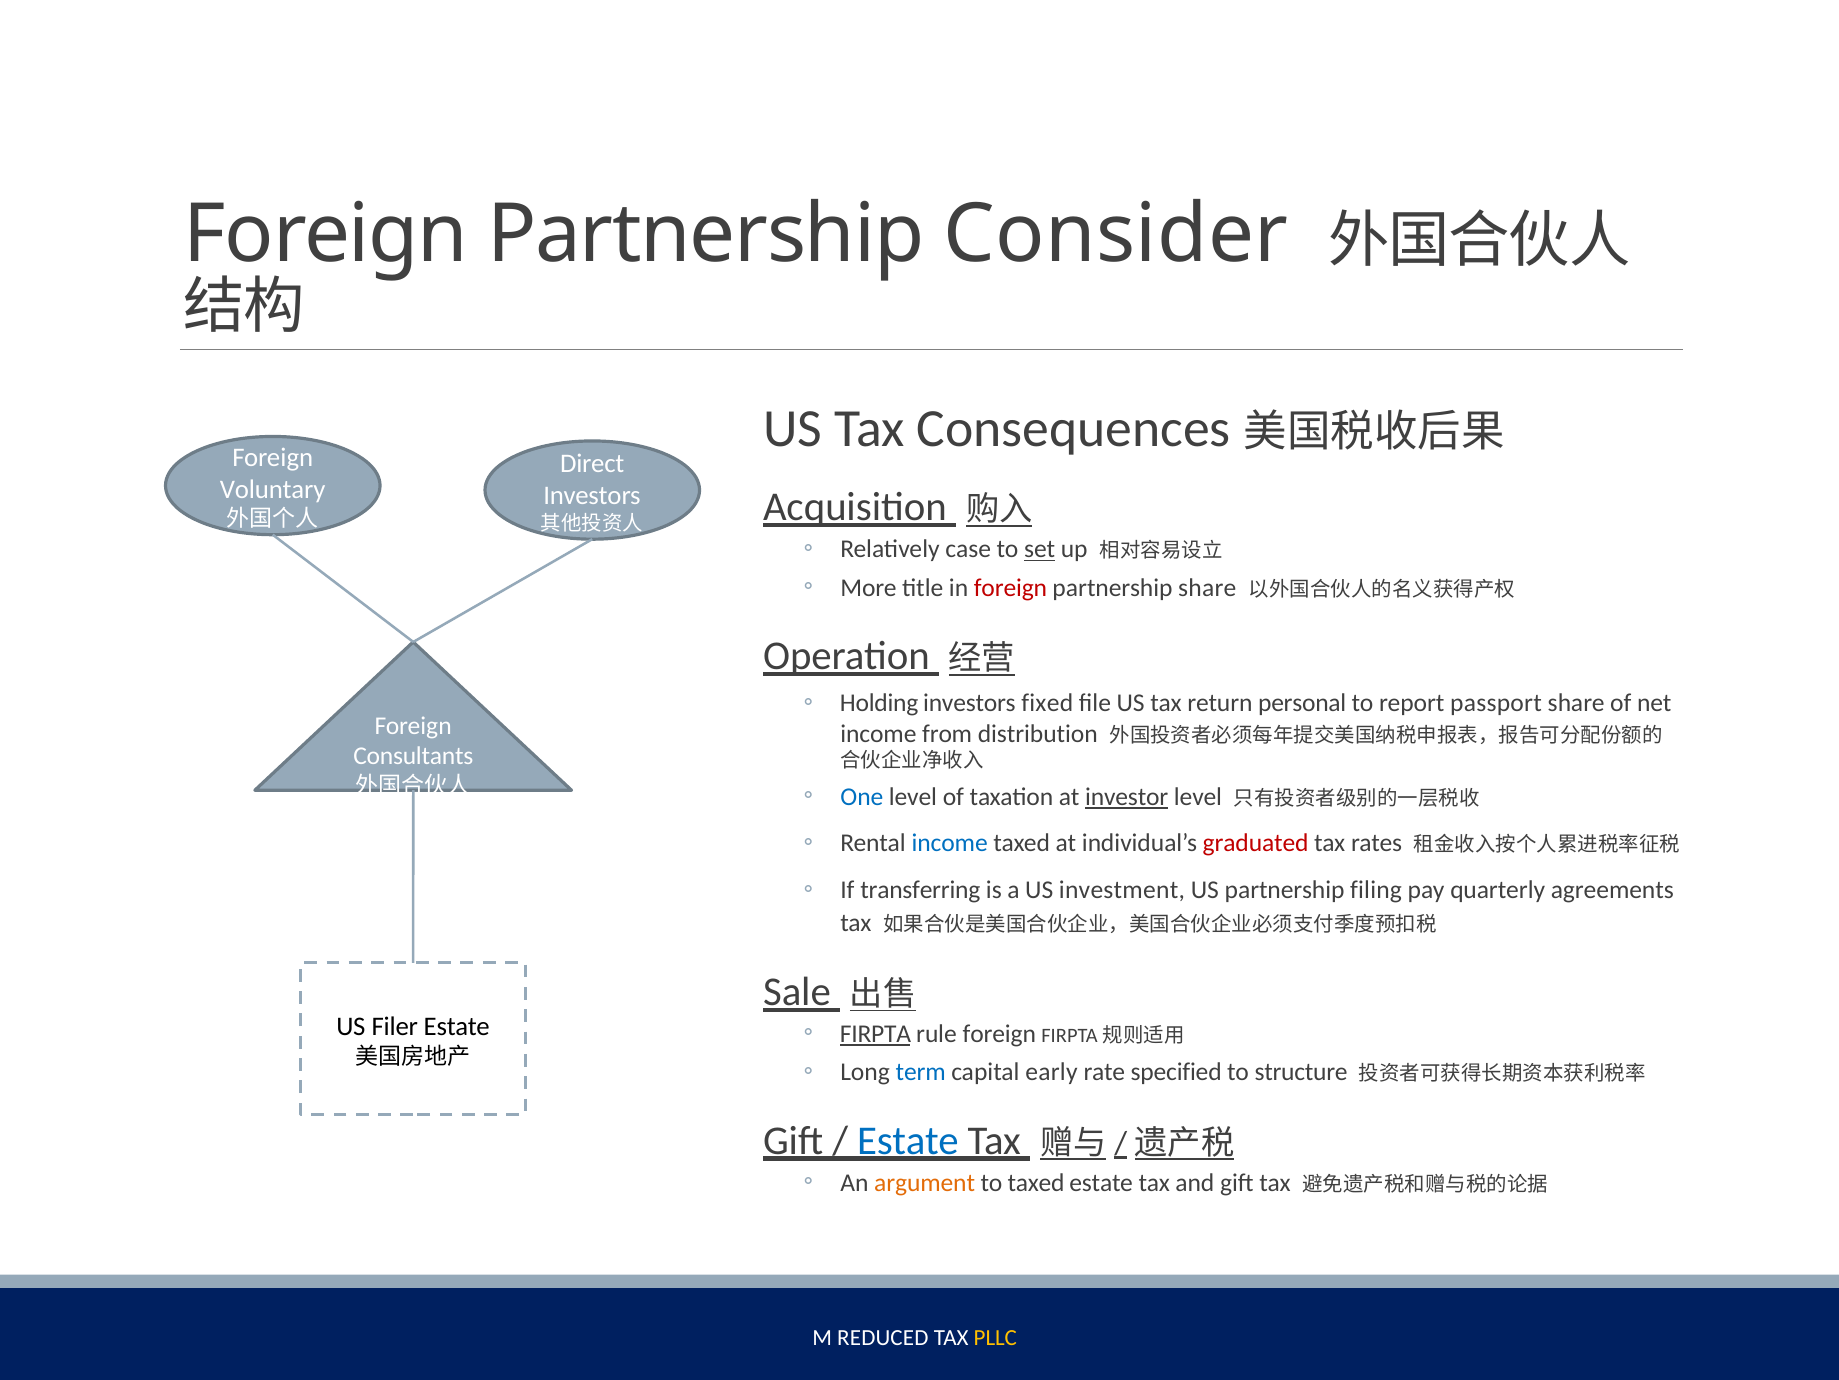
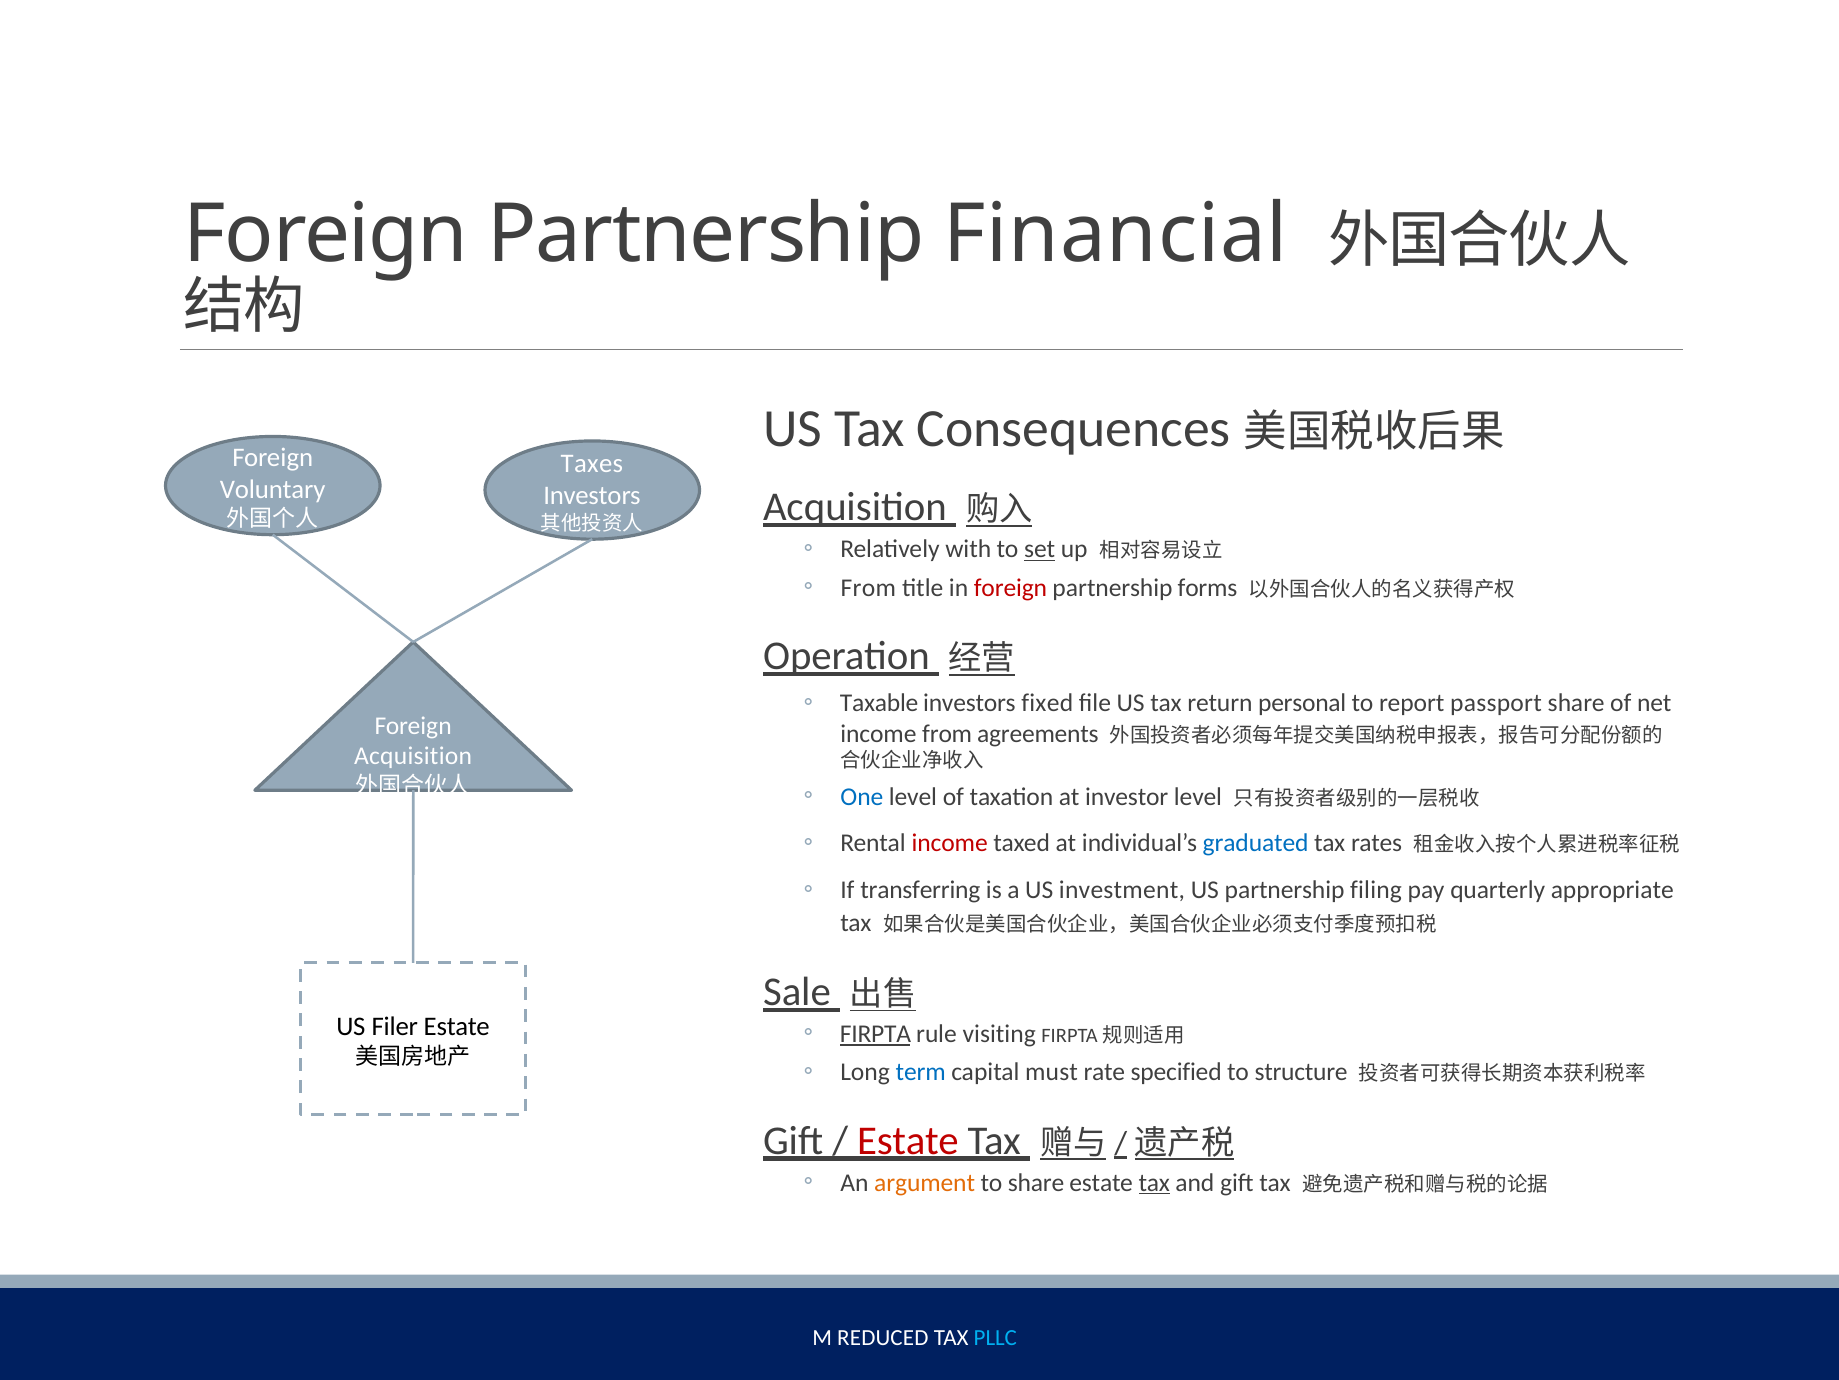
Consider: Consider -> Financial
Direct: Direct -> Taxes
case: case -> with
More at (869, 588): More -> From
partnership share: share -> forms
Holding: Holding -> Taxable
distribution: distribution -> agreements
Consultants at (413, 756): Consultants -> Acquisition
investor underline: present -> none
income at (950, 843) colour: blue -> red
graduated colour: red -> blue
agreements: agreements -> appropriate
rule foreign: foreign -> visiting
early: early -> must
Estate at (908, 1140) colour: blue -> red
to taxed: taxed -> share
tax at (1154, 1182) underline: none -> present
PLLC colour: yellow -> light blue
